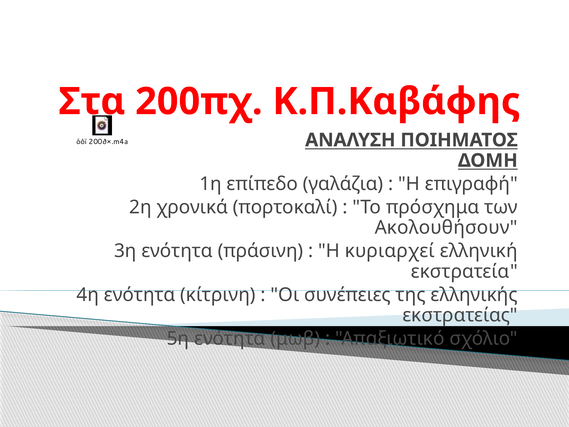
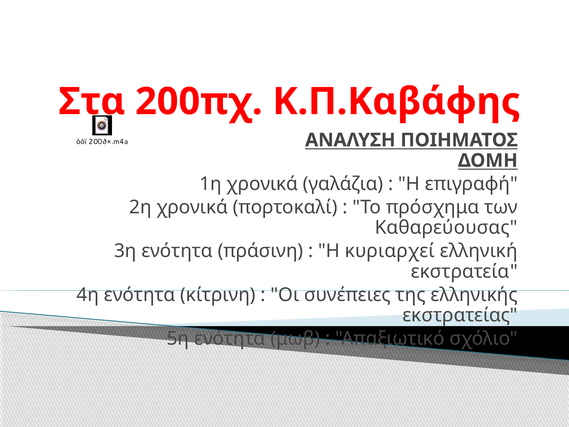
1η επίπεδο: επίπεδο -> χρονικά
Ακολουθήσουν: Ακολουθήσουν -> Καθαρεύουσας
